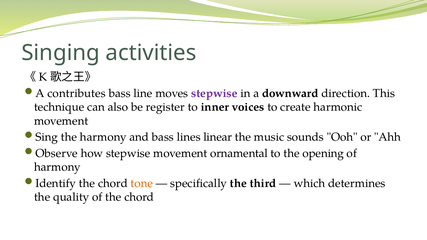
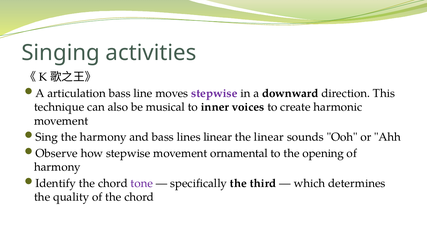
contributes: contributes -> articulation
register: register -> musical
the music: music -> linear
tone colour: orange -> purple
